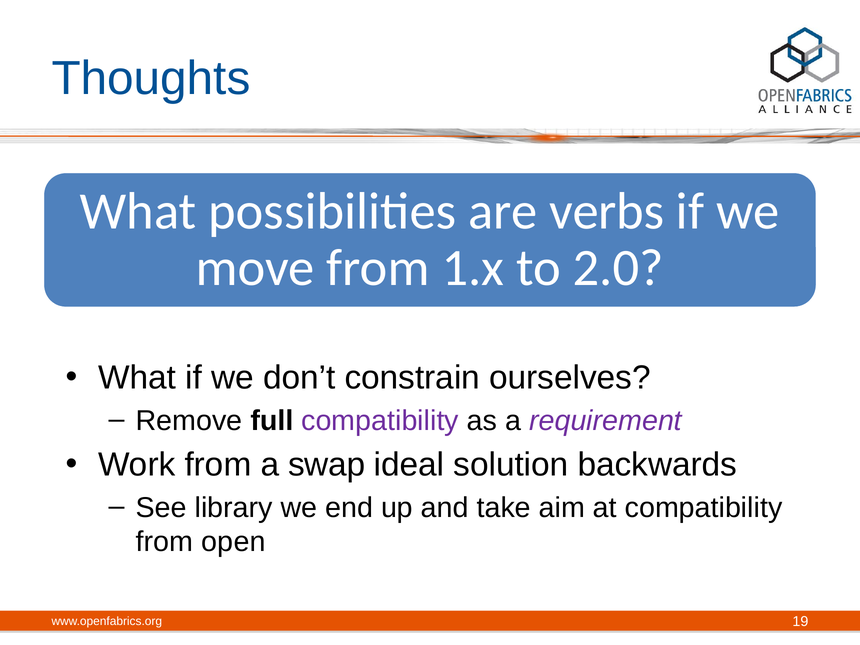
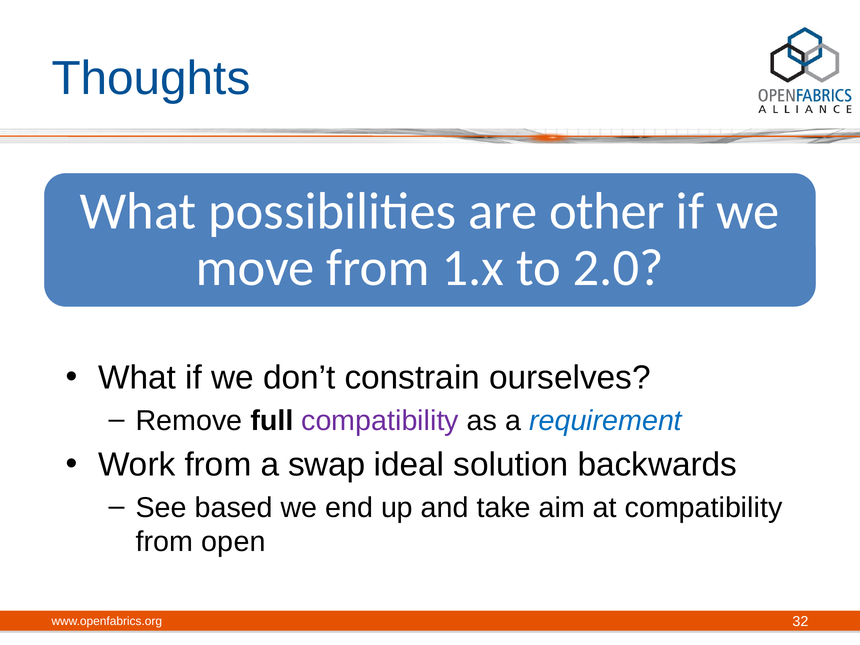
verbs: verbs -> other
requirement colour: purple -> blue
library: library -> based
19: 19 -> 32
